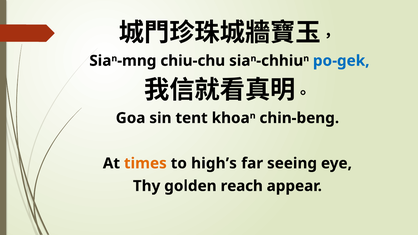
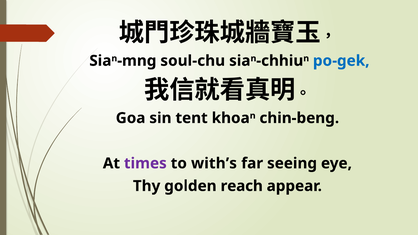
chiu-chu: chiu-chu -> soul-chu
times colour: orange -> purple
high’s: high’s -> with’s
